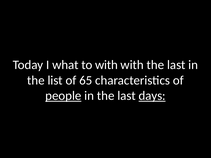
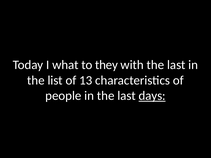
to with: with -> they
65: 65 -> 13
people underline: present -> none
